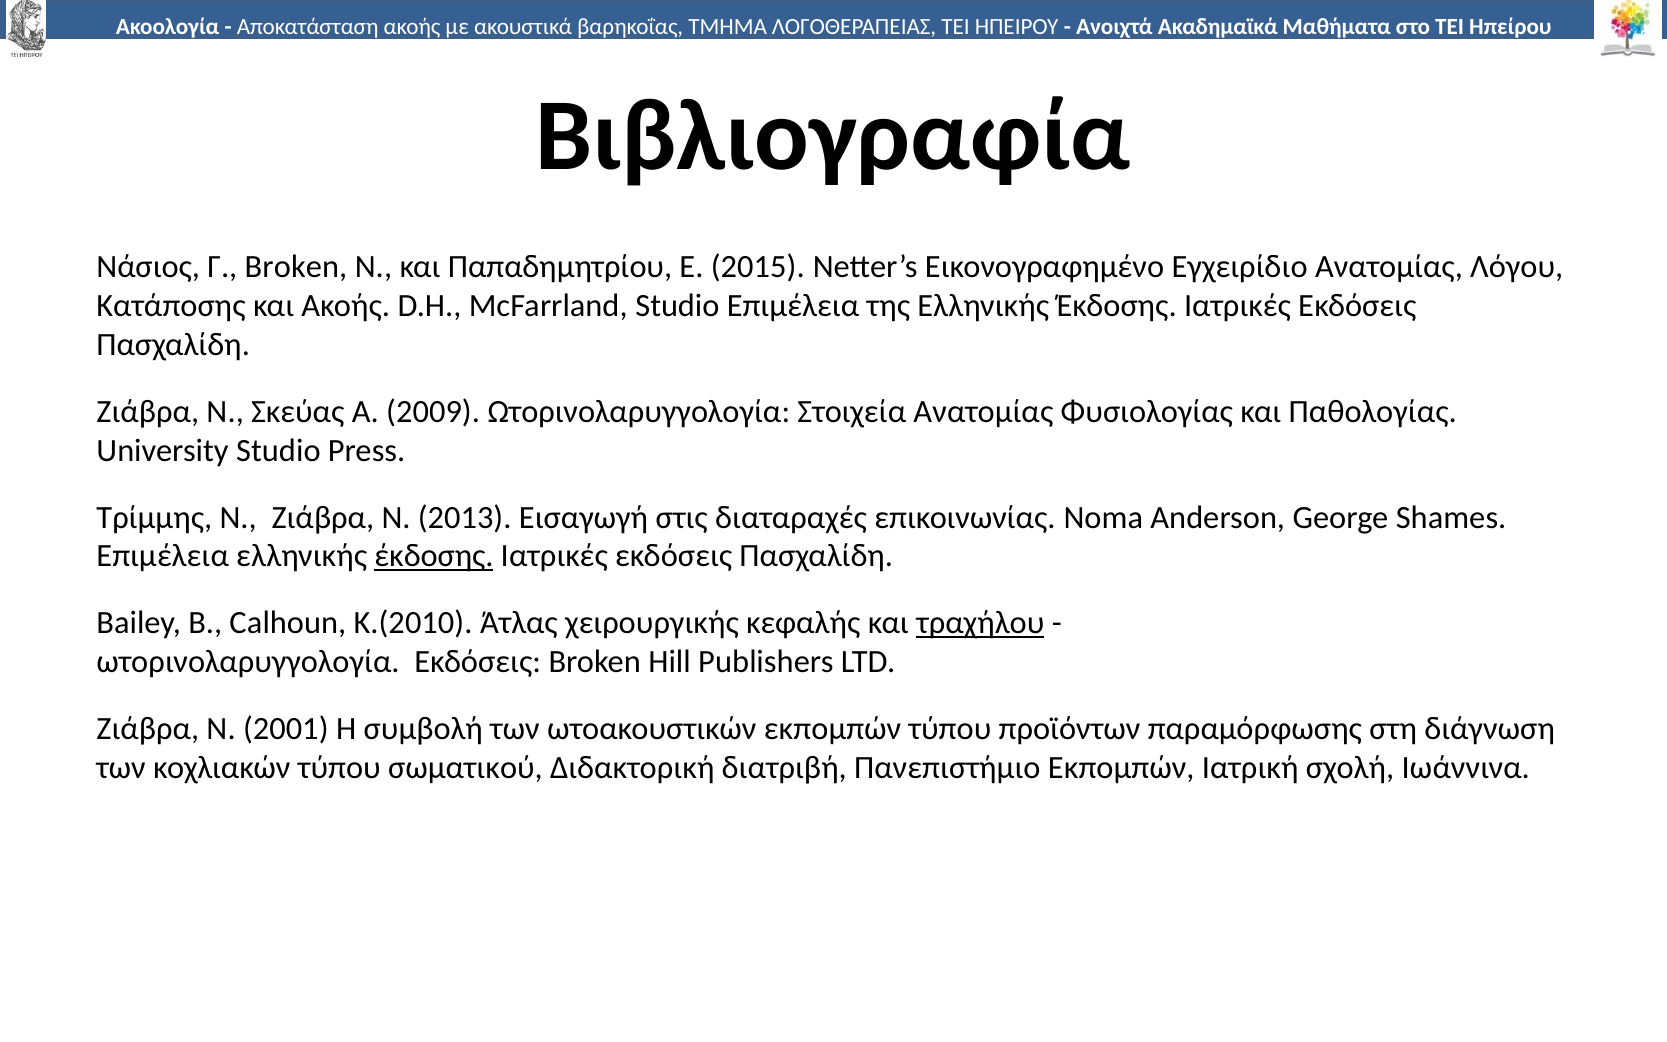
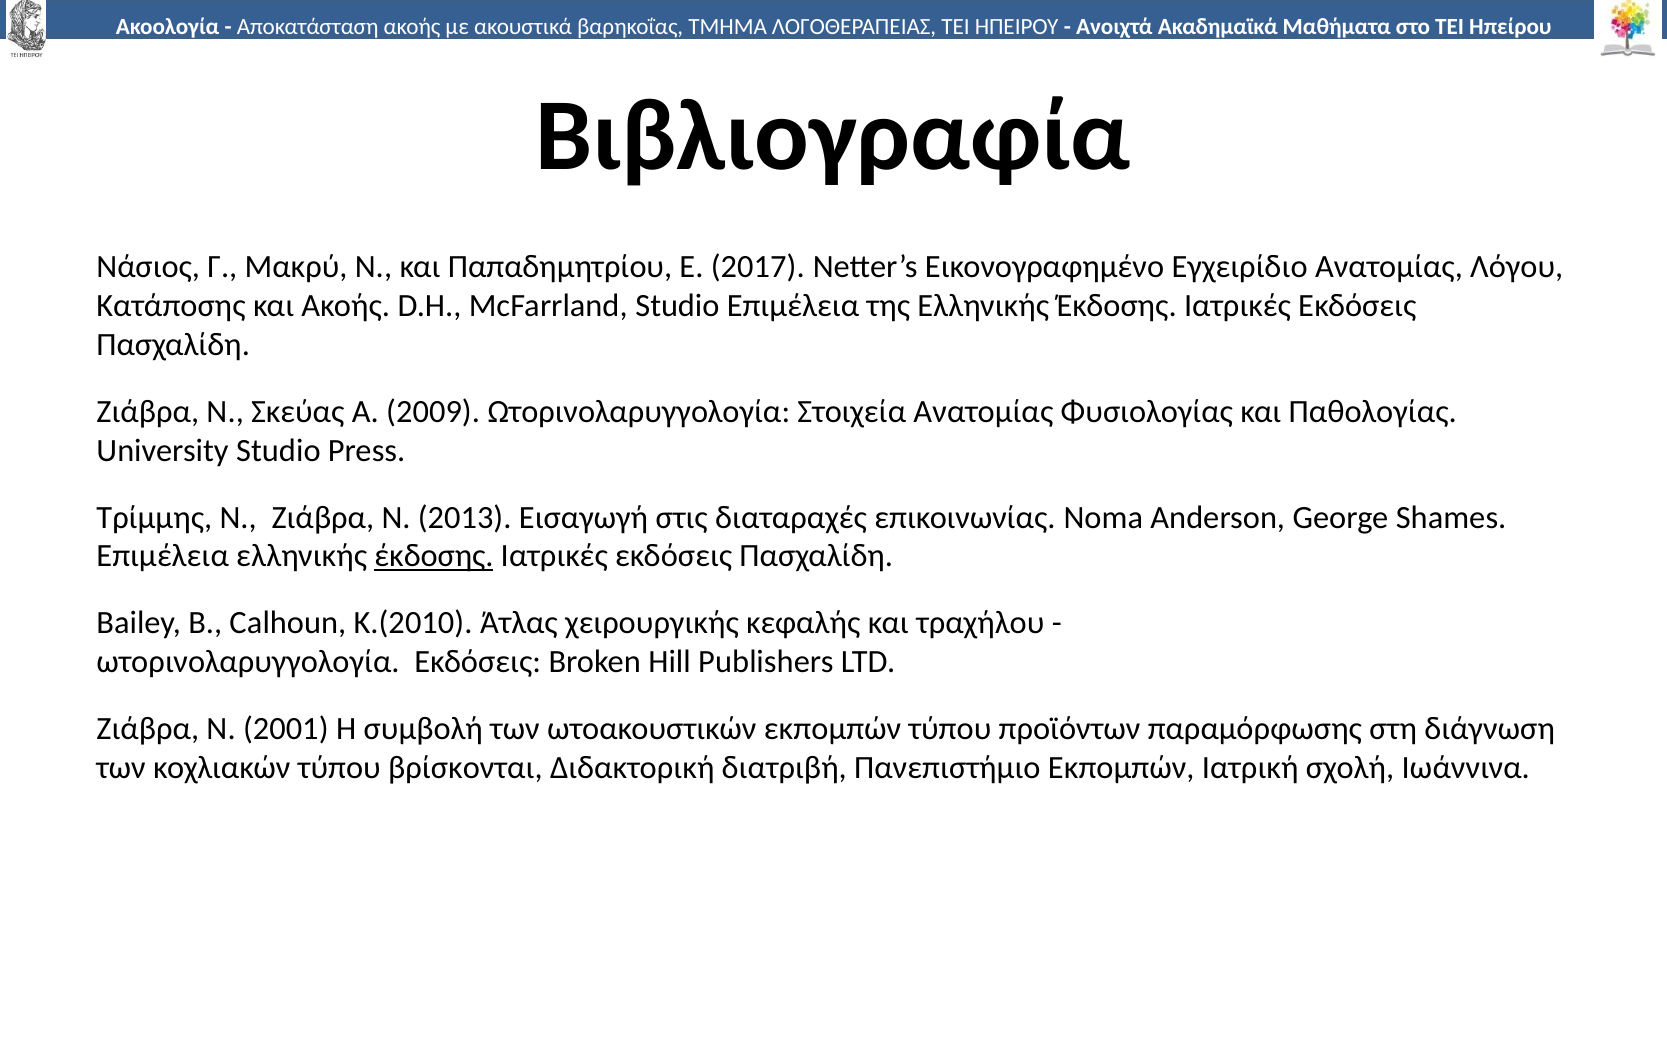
Γ Broken: Broken -> Μακρύ
2015: 2015 -> 2017
τραχήλου underline: present -> none
σωματικού: σωματικού -> βρίσκονται
